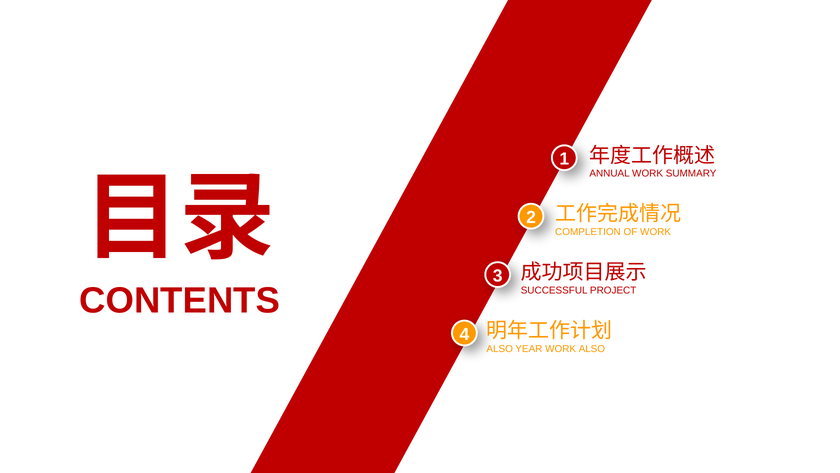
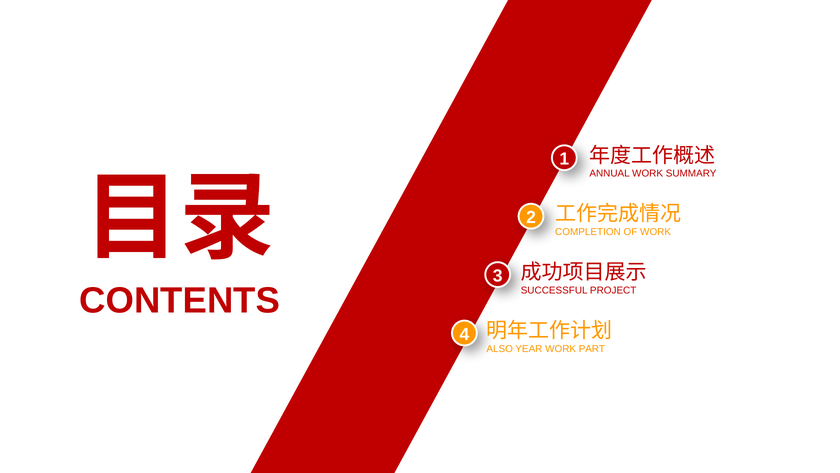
WORK ALSO: ALSO -> PART
